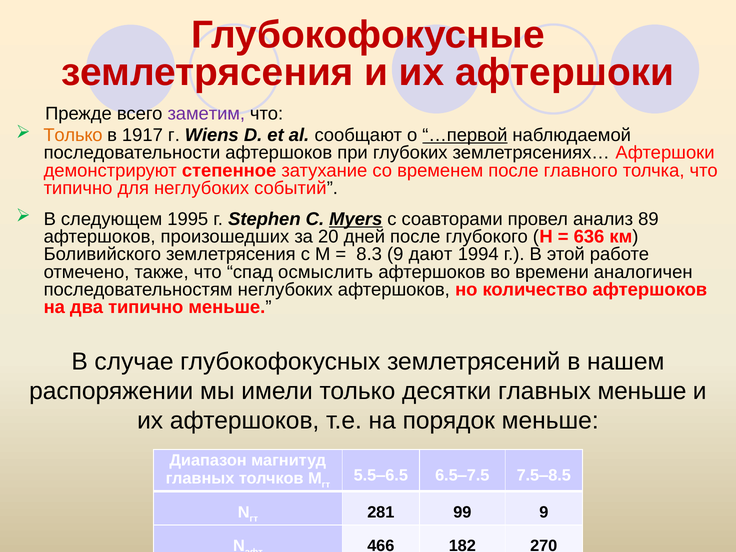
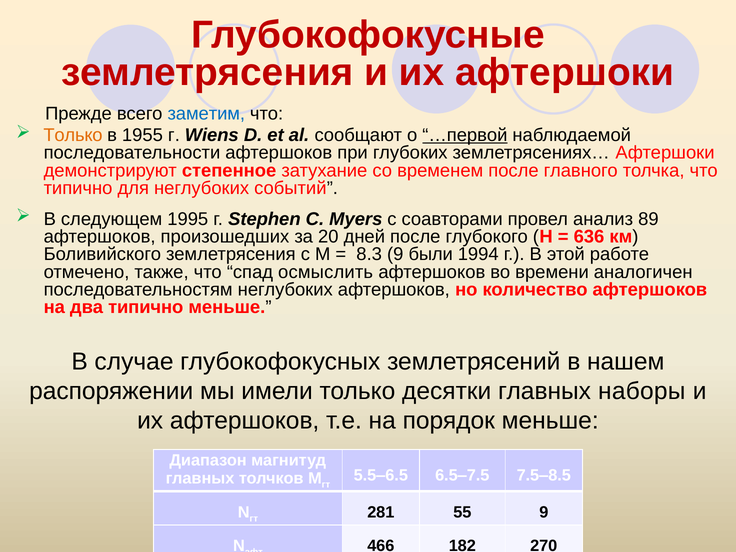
заметим colour: purple -> blue
1917: 1917 -> 1955
Myers underline: present -> none
дают: дают -> были
главных меньше: меньше -> наборы
99: 99 -> 55
